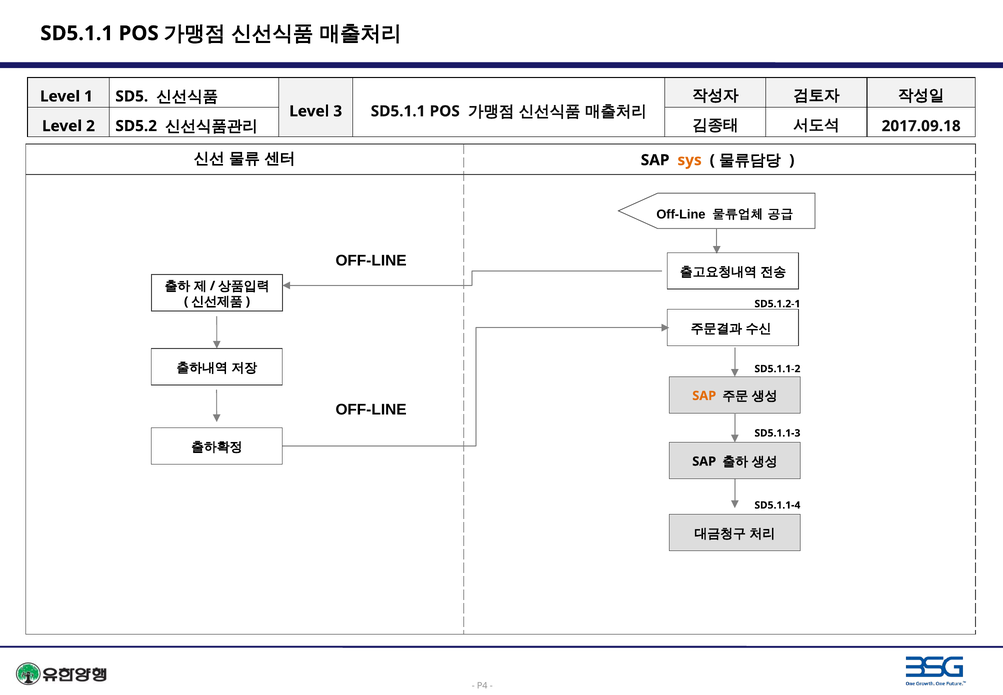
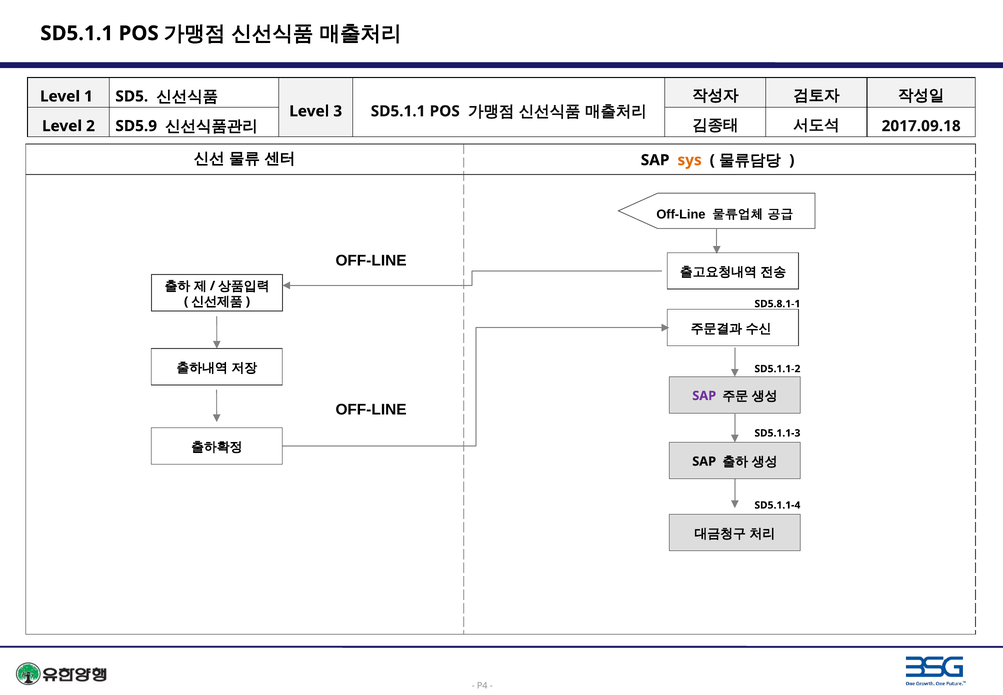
SD5.2: SD5.2 -> SD5.9
SD5.1.2-1: SD5.1.2-1 -> SD5.8.1-1
SAP at (704, 396) colour: orange -> purple
